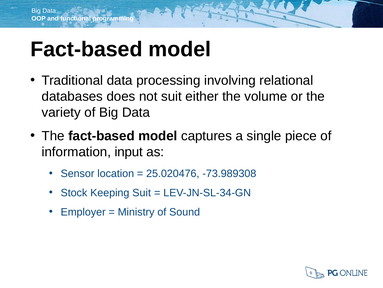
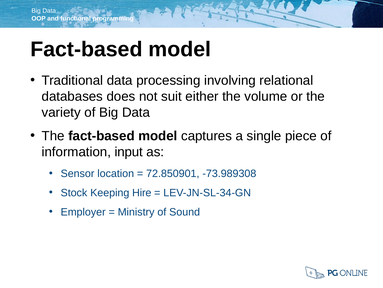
25.020476: 25.020476 -> 72.850901
Keeping Suit: Suit -> Hire
